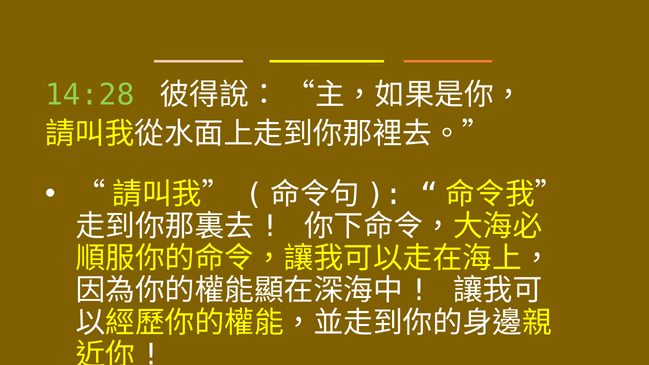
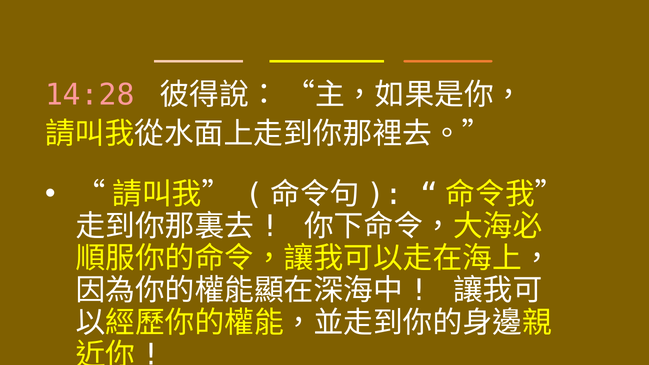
14:28 colour: light green -> pink
